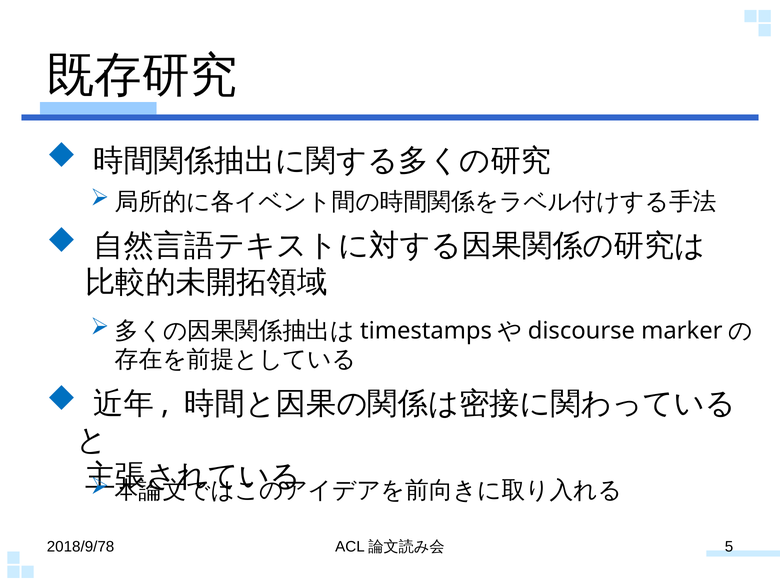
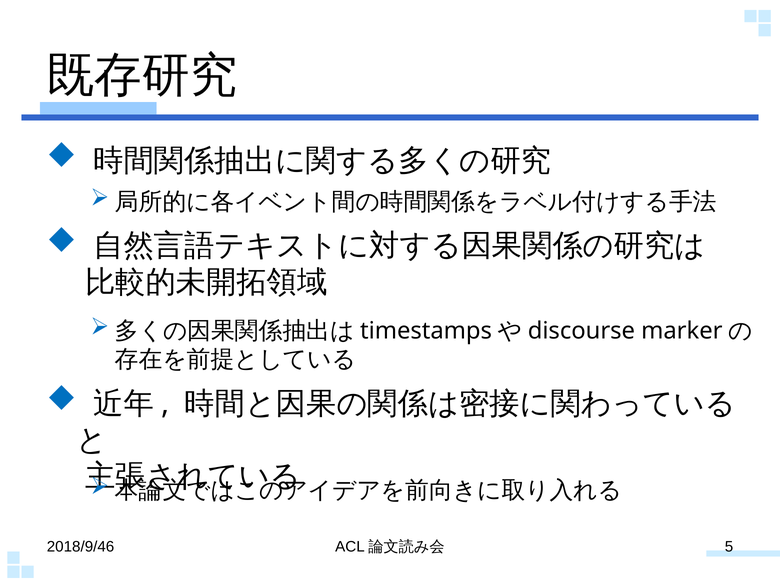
2018/9/78: 2018/9/78 -> 2018/9/46
